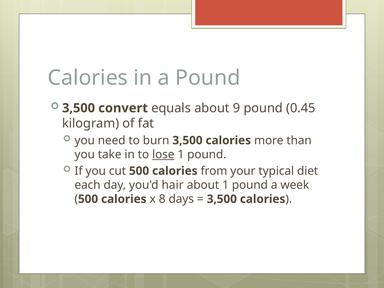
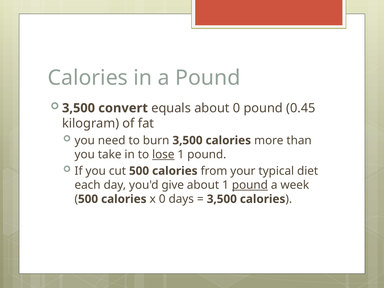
about 9: 9 -> 0
hair: hair -> give
pound at (250, 185) underline: none -> present
x 8: 8 -> 0
